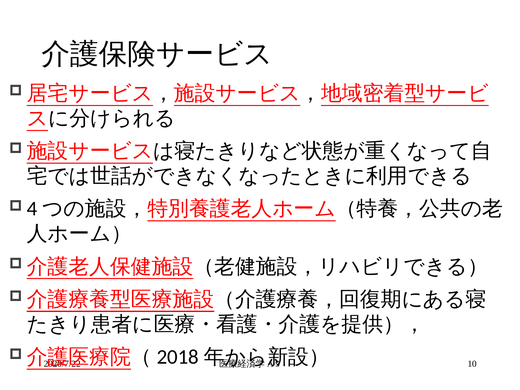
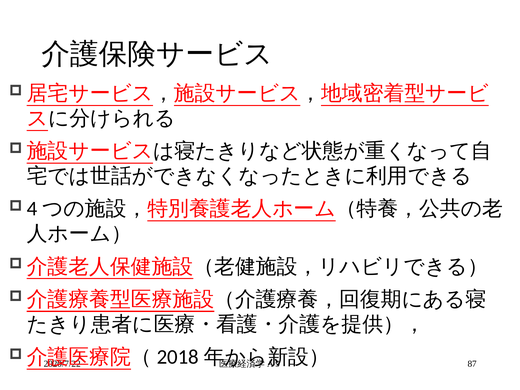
10: 10 -> 87
